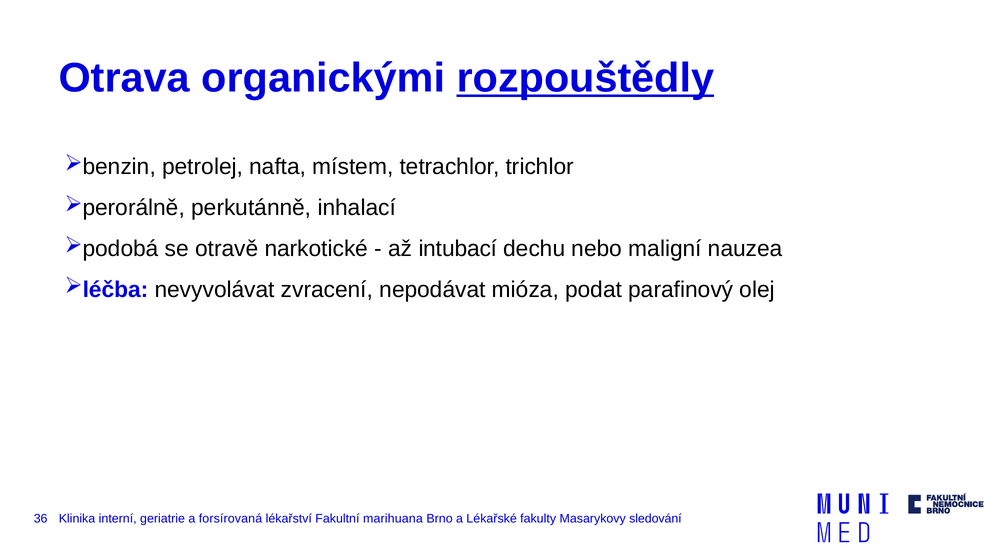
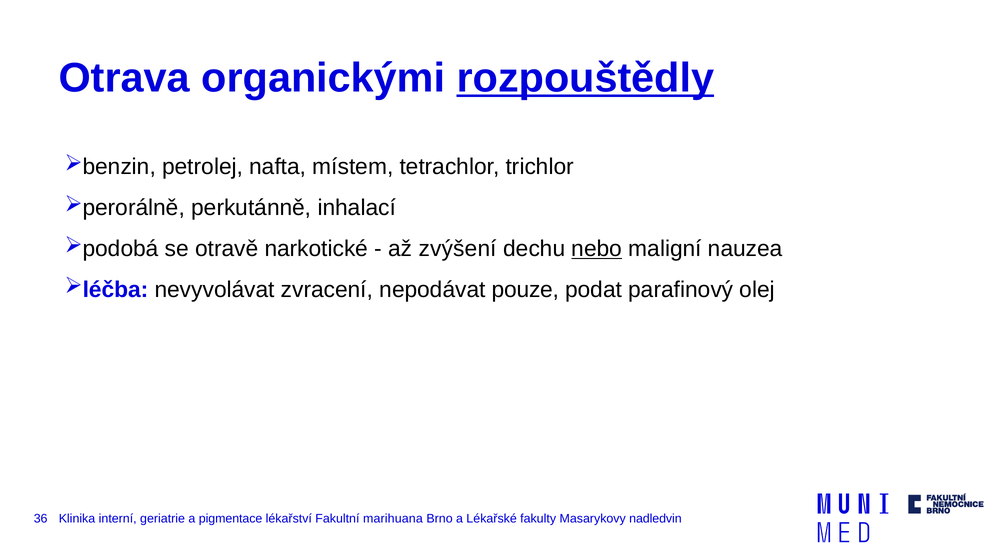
intubací: intubací -> zvýšení
nebo underline: none -> present
mióza: mióza -> pouze
forsírovaná: forsírovaná -> pigmentace
sledování: sledování -> nadledvin
